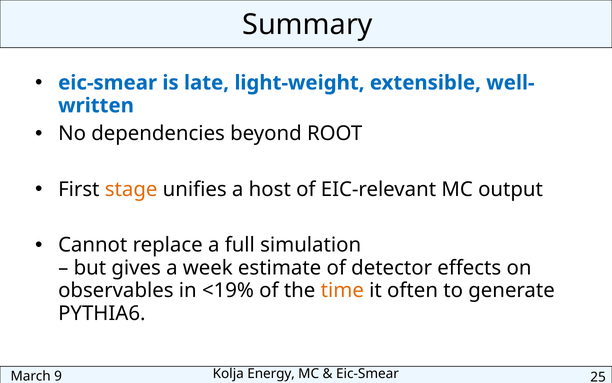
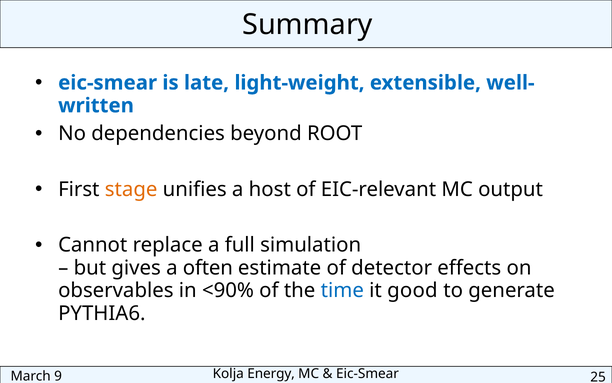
week: week -> often
<19%: <19% -> <90%
time colour: orange -> blue
often: often -> good
